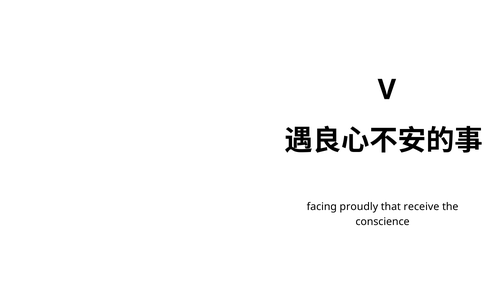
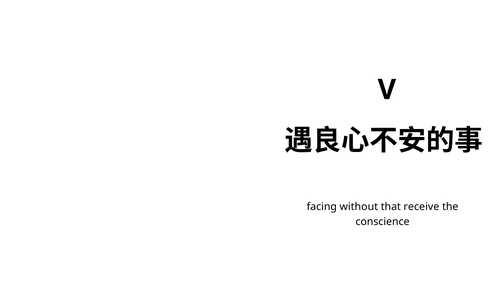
proudly: proudly -> without
